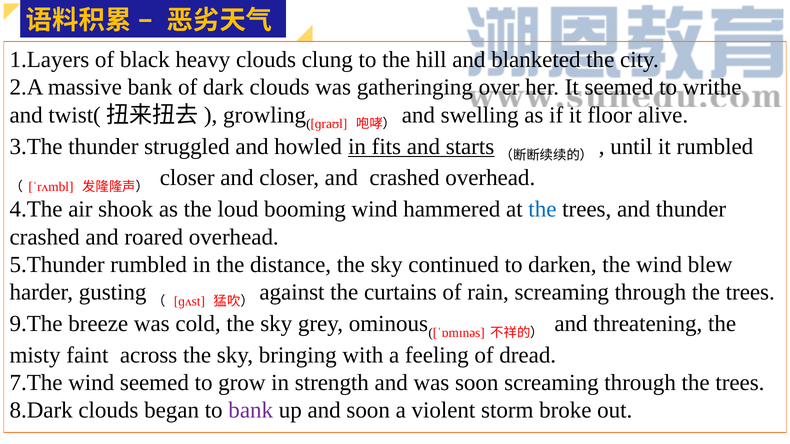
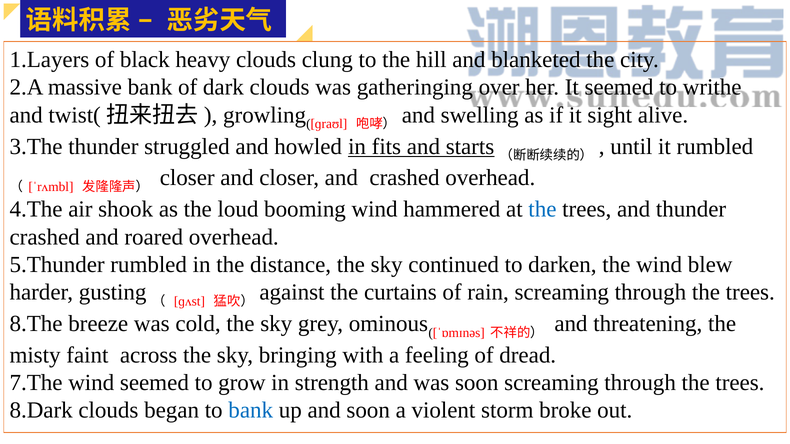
floor: floor -> sight
9.The: 9.The -> 8.The
bank at (251, 411) colour: purple -> blue
